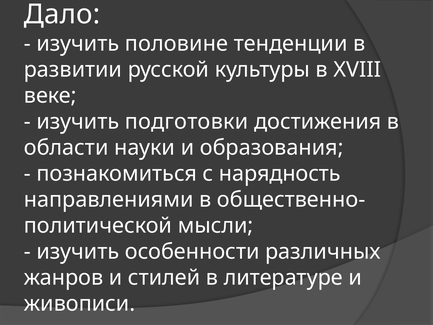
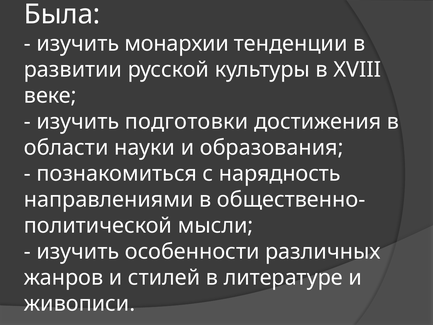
Дало: Дало -> Была
половине: половине -> монархии
